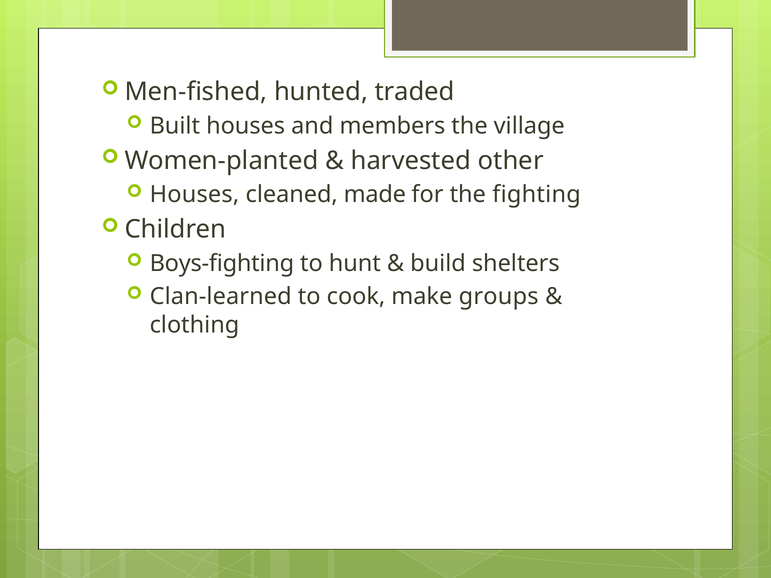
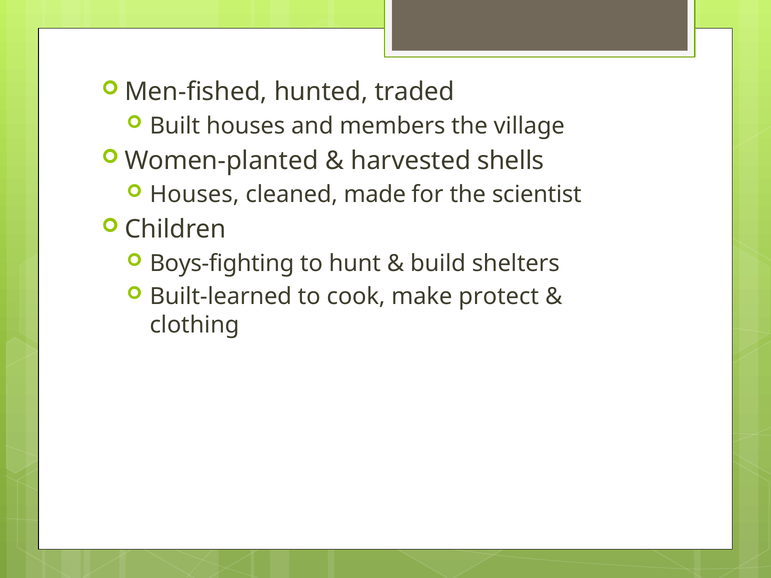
other: other -> shells
fighting: fighting -> scientist
Clan-learned: Clan-learned -> Built-learned
groups: groups -> protect
